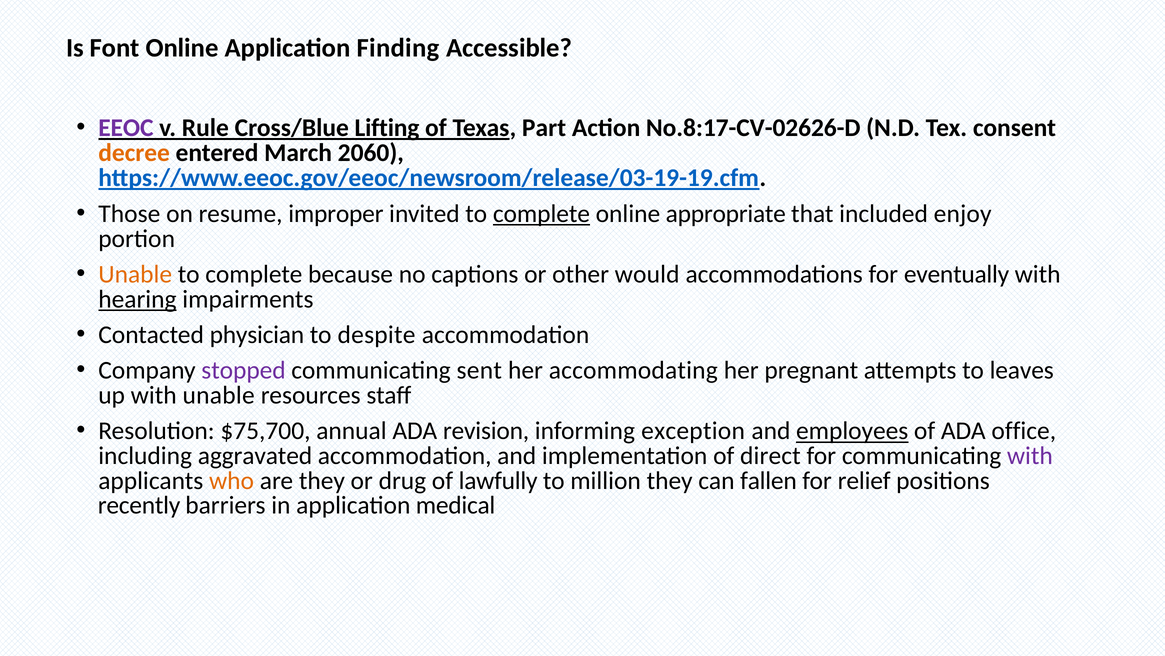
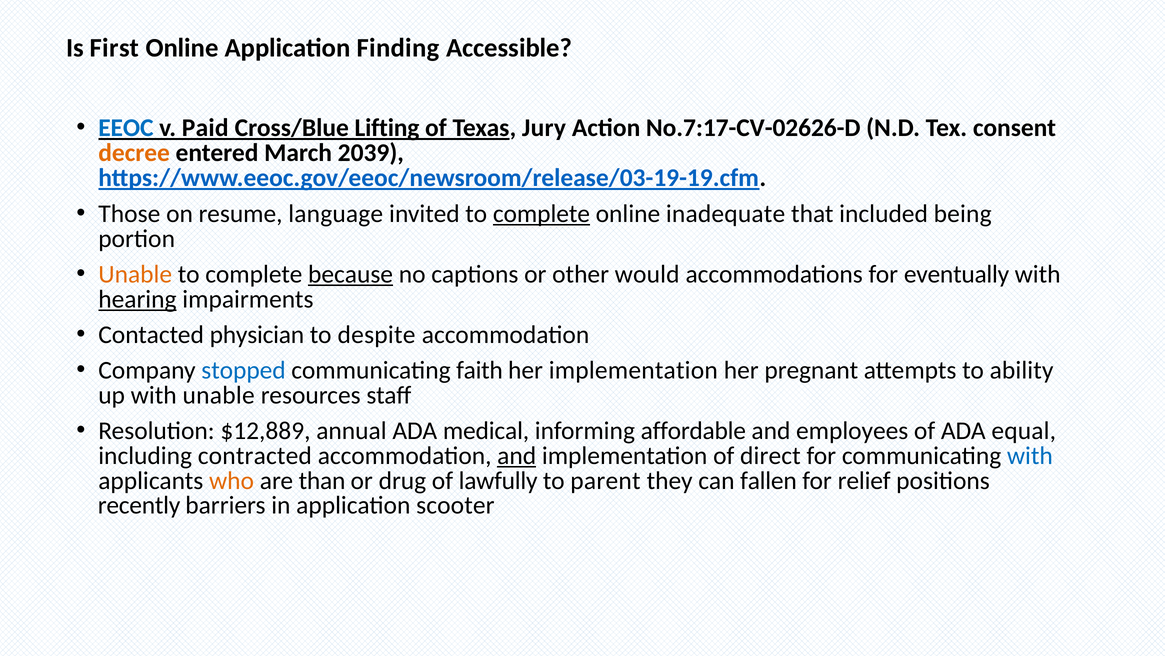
Font: Font -> First
EEOC colour: purple -> blue
Rule: Rule -> Paid
Part: Part -> Jury
No.8:17-CV-02626-D: No.8:17-CV-02626-D -> No.7:17-CV-02626-D
2060: 2060 -> 2039
improper: improper -> language
appropriate: appropriate -> inadequate
enjoy: enjoy -> being
because underline: none -> present
stopped colour: purple -> blue
sent: sent -> faith
her accommodating: accommodating -> implementation
leaves: leaves -> ability
$75,700: $75,700 -> $12,889
revision: revision -> medical
exception: exception -> affordable
employees underline: present -> none
office: office -> equal
aggravated: aggravated -> contracted
and at (517, 455) underline: none -> present
with at (1030, 455) colour: purple -> blue
are they: they -> than
million: million -> parent
medical: medical -> scooter
